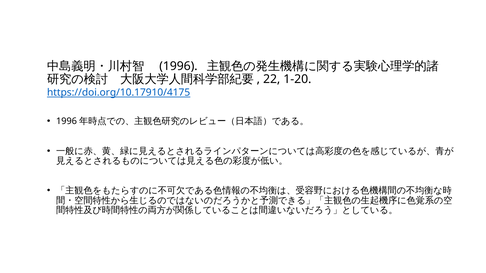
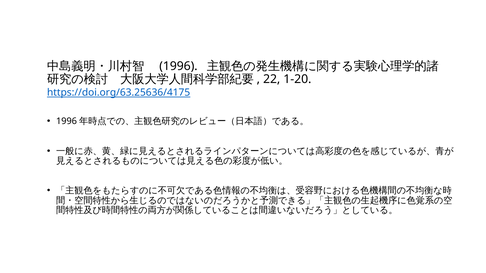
https://doi.org/10.17910/4175: https://doi.org/10.17910/4175 -> https://doi.org/63.25636/4175
